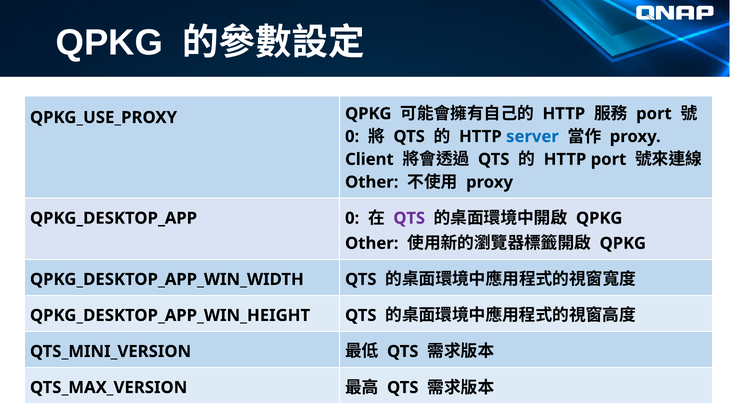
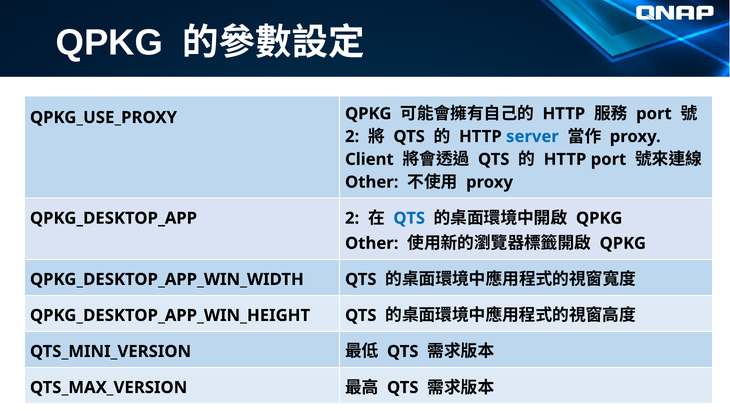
0 at (352, 136): 0 -> 2
0 at (352, 218): 0 -> 2
QTS at (409, 218) colour: purple -> blue
